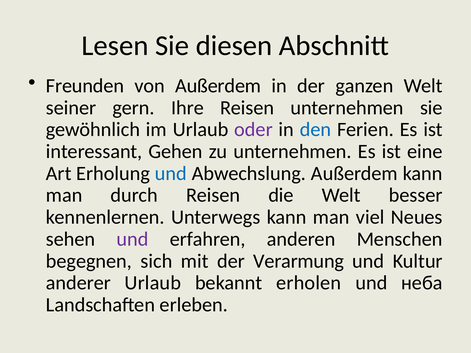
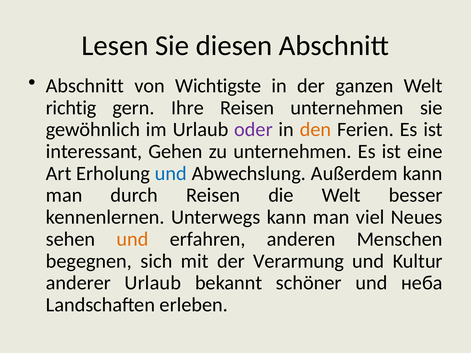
Freunden at (85, 86): Freunden -> Abschnitt
von Außerdem: Außerdem -> Wichtigste
seiner: seiner -> richtig
den colour: blue -> orange
und at (133, 239) colour: purple -> orange
erholen: erholen -> schöner
